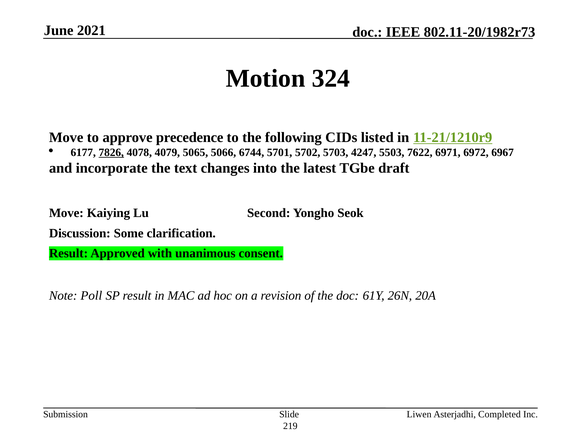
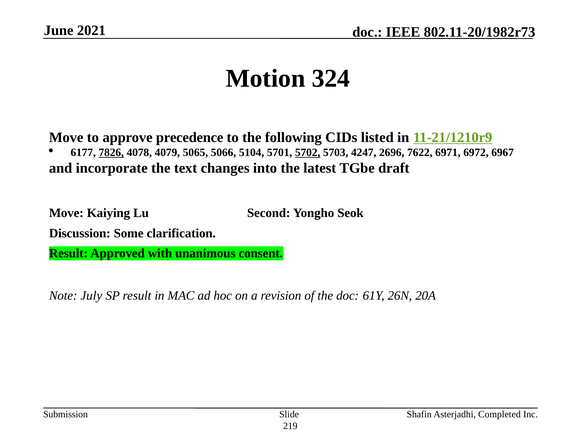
6744: 6744 -> 5104
5702 underline: none -> present
5503: 5503 -> 2696
Poll: Poll -> July
Liwen: Liwen -> Shafin
